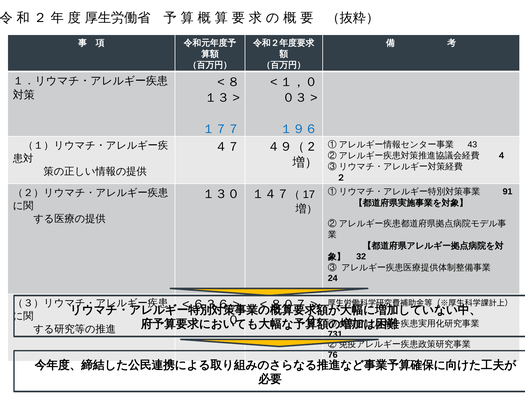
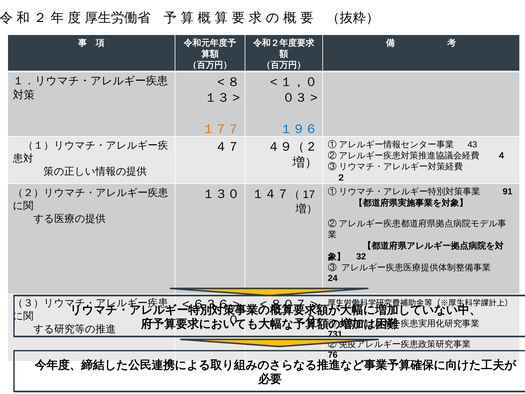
１７７ colour: blue -> orange
